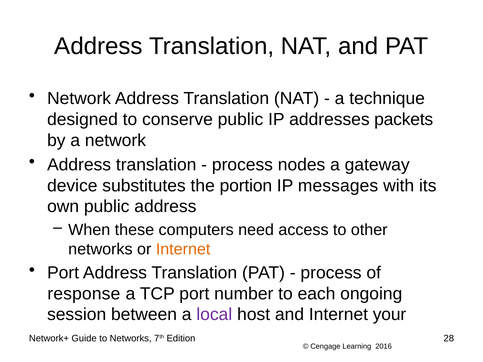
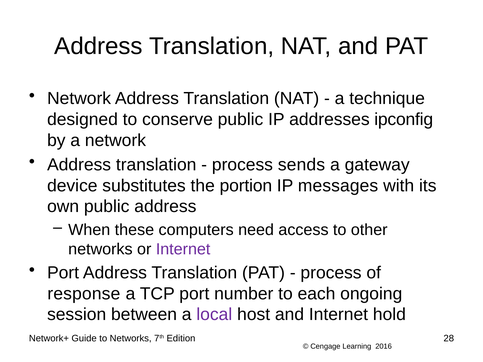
packets: packets -> ipconfig
nodes: nodes -> sends
Internet at (183, 249) colour: orange -> purple
your: your -> hold
